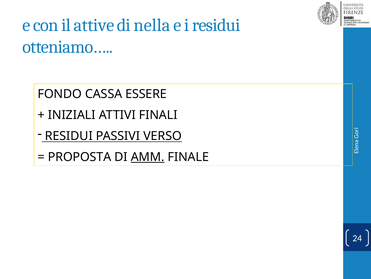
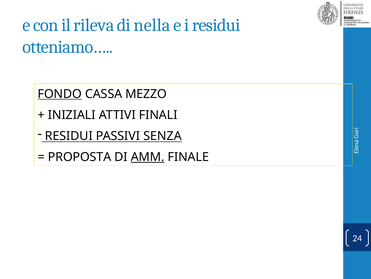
attive: attive -> rileva
FONDO underline: none -> present
ESSERE: ESSERE -> MEZZO
VERSO: VERSO -> SENZA
